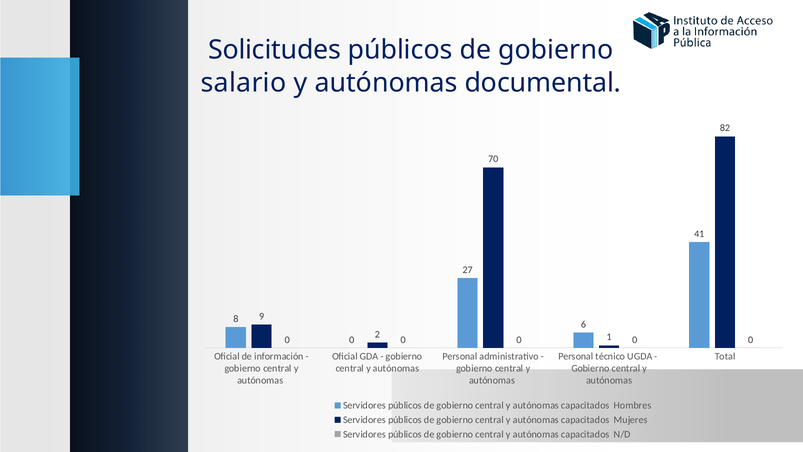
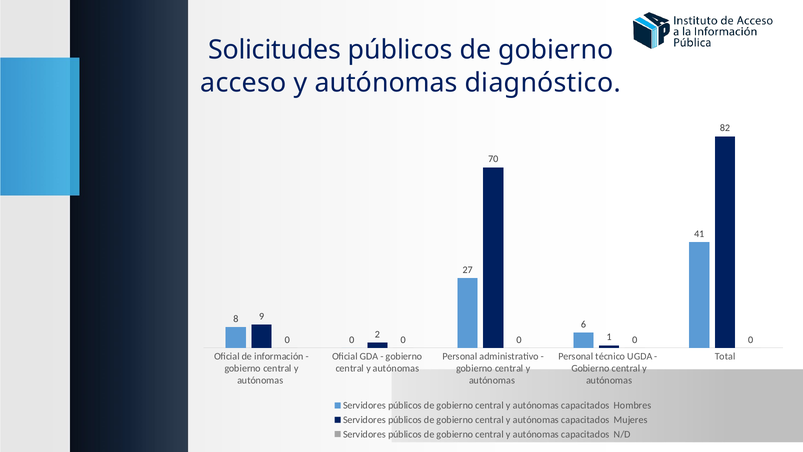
salario: salario -> acceso
documental: documental -> diagnóstico
